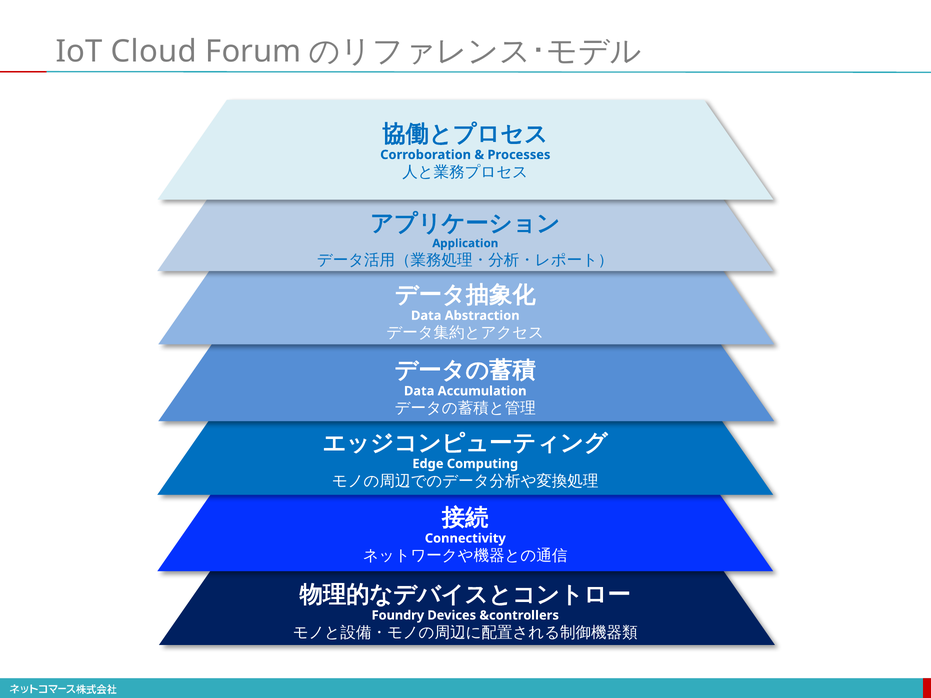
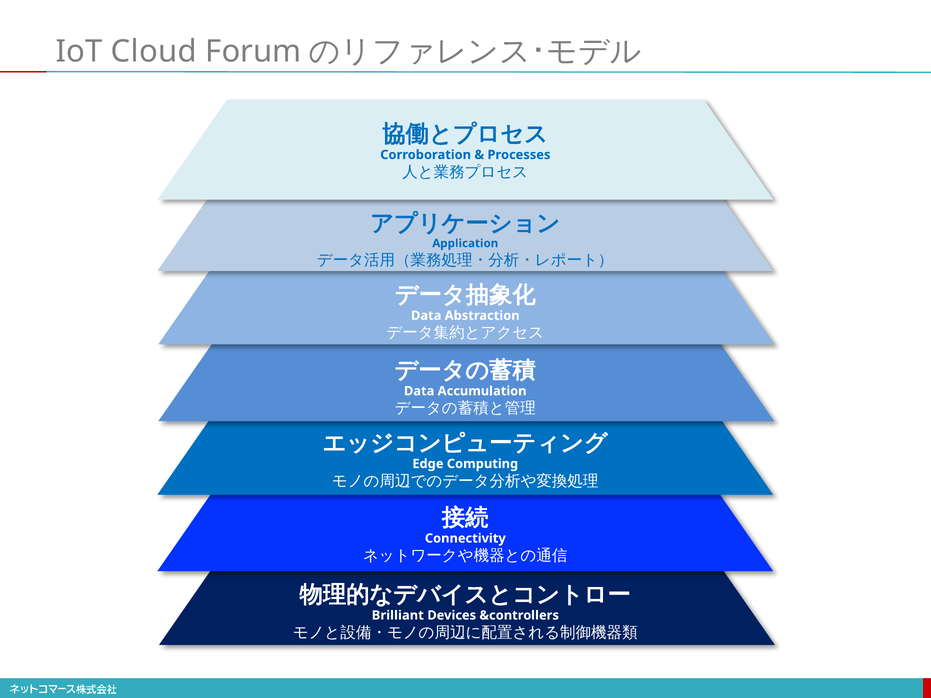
Foundry: Foundry -> Brilliant
